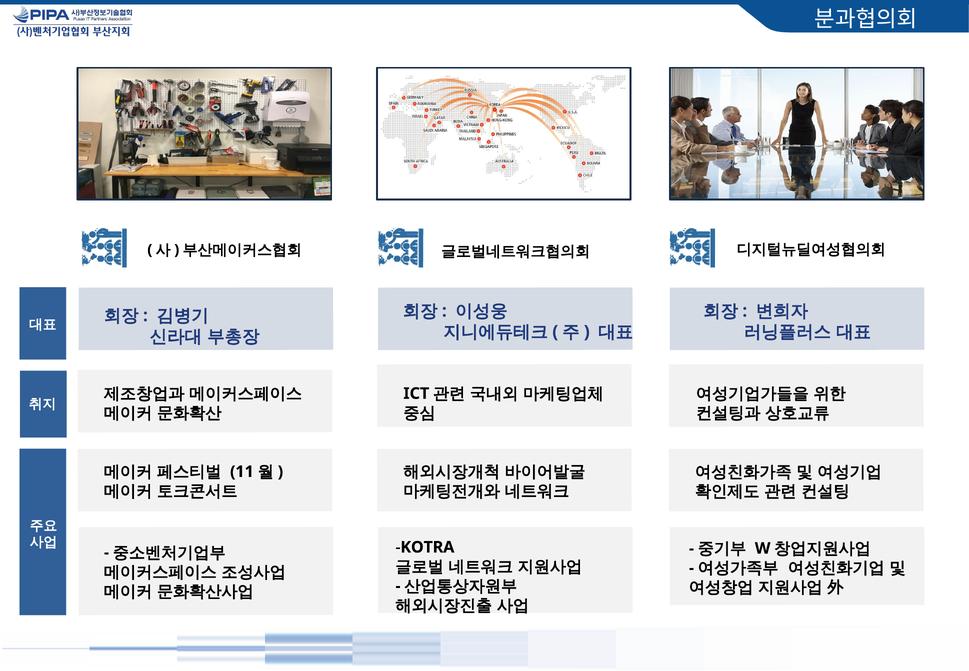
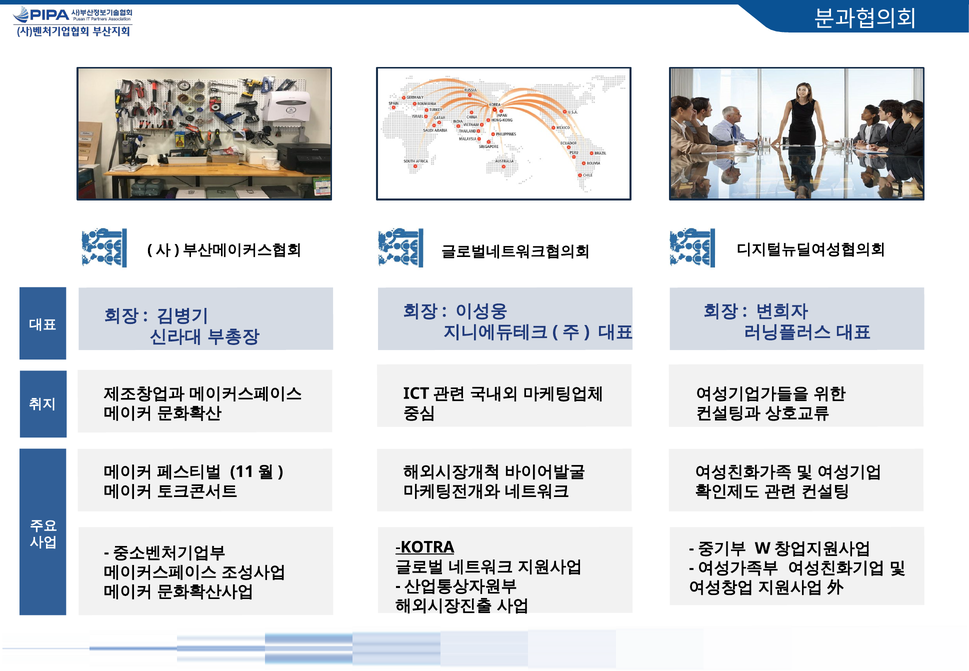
KOTRA underline: none -> present
